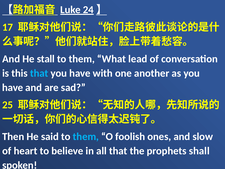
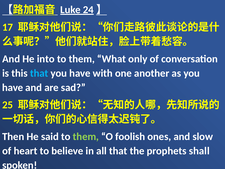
stall: stall -> into
lead: lead -> only
them at (86, 136) colour: light blue -> light green
